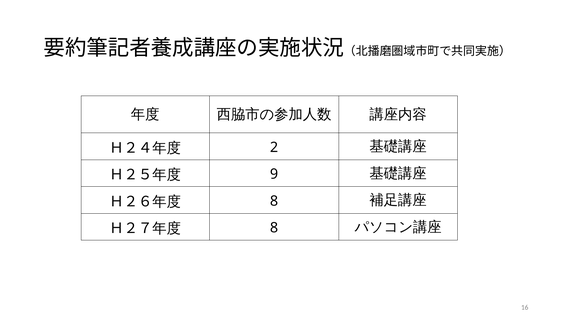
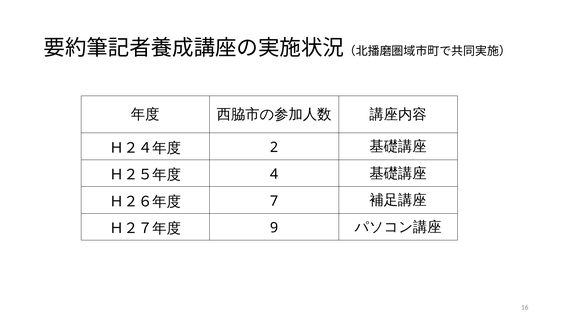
9: 9 -> 4
8 at (274, 201): 8 -> 7
8 at (274, 228): 8 -> 9
